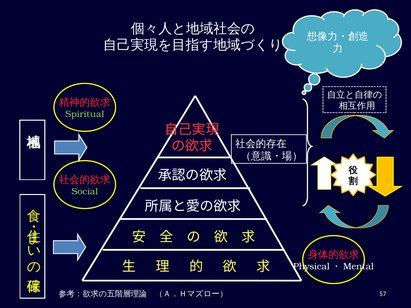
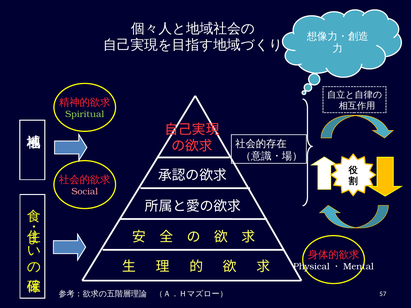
Social colour: light green -> pink
